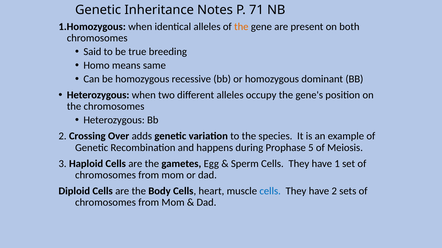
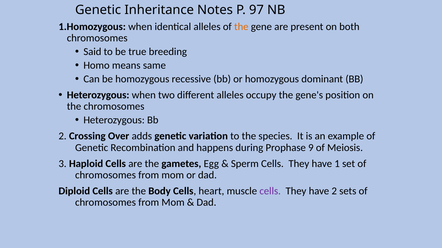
71: 71 -> 97
5: 5 -> 9
cells at (270, 191) colour: blue -> purple
